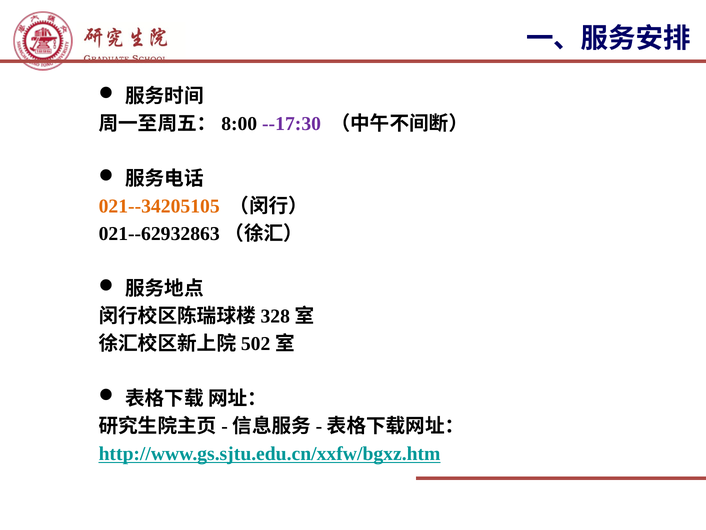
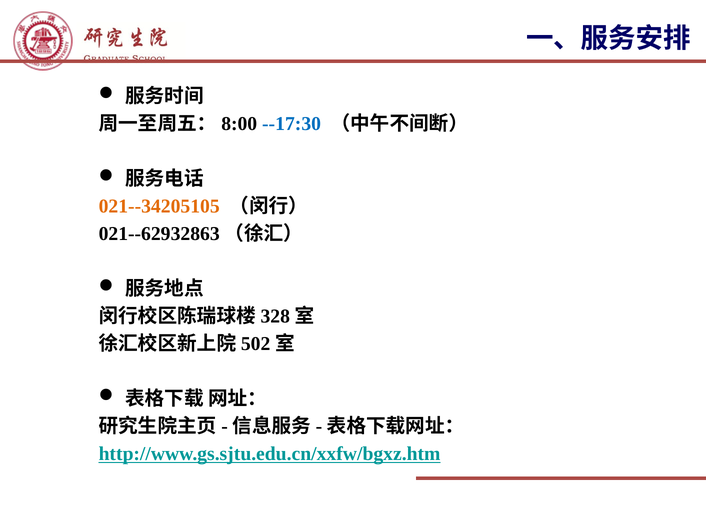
--17:30 colour: purple -> blue
